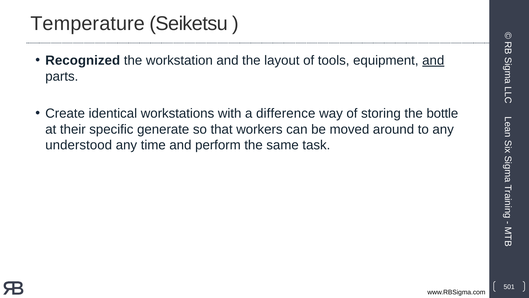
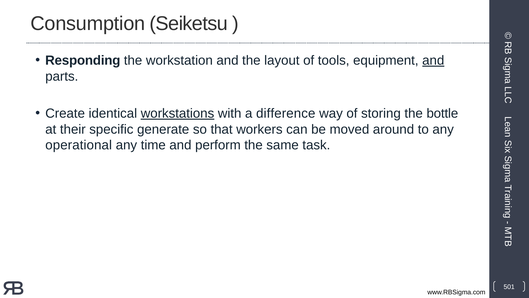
Temperature: Temperature -> Consumption
Recognized: Recognized -> Responding
workstations underline: none -> present
understood: understood -> operational
